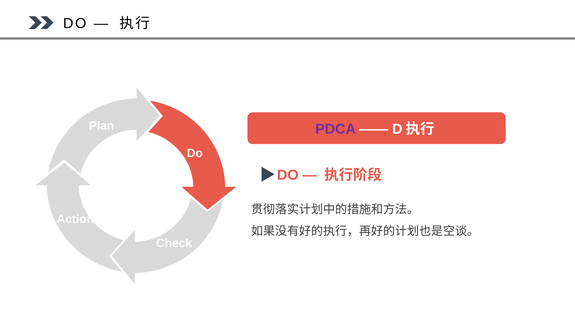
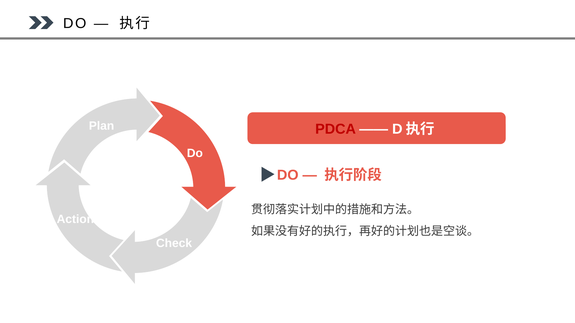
PDCA colour: purple -> red
